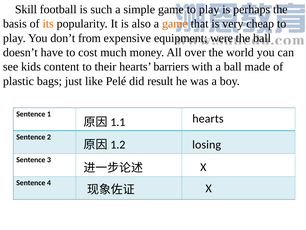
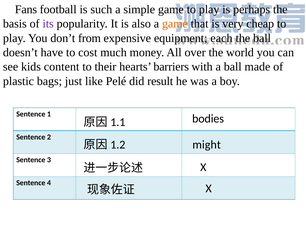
Skill: Skill -> Fans
its colour: orange -> purple
were: were -> each
hearts at (208, 118): hearts -> bodies
losing: losing -> might
